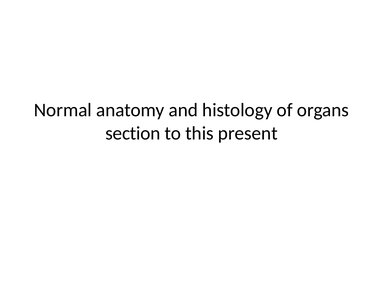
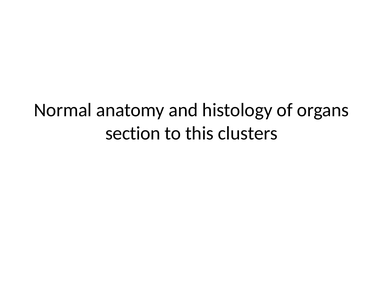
present: present -> clusters
